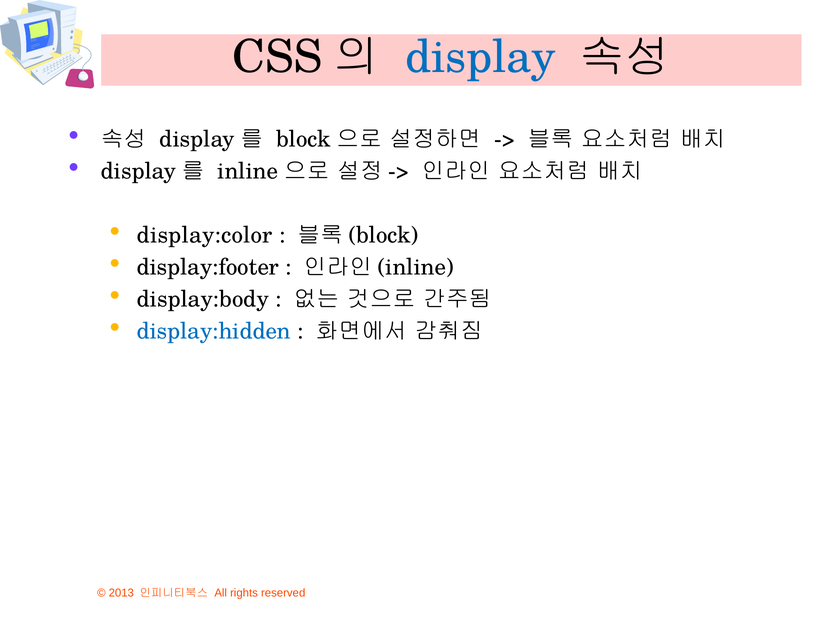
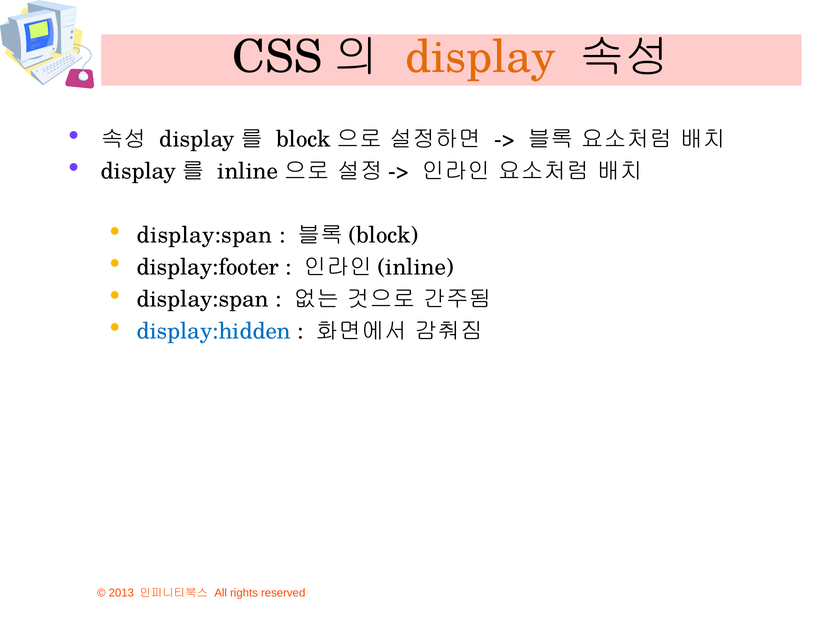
display colour: blue -> orange
display:color at (205, 235): display:color -> display:span
display:body at (203, 299): display:body -> display:span
